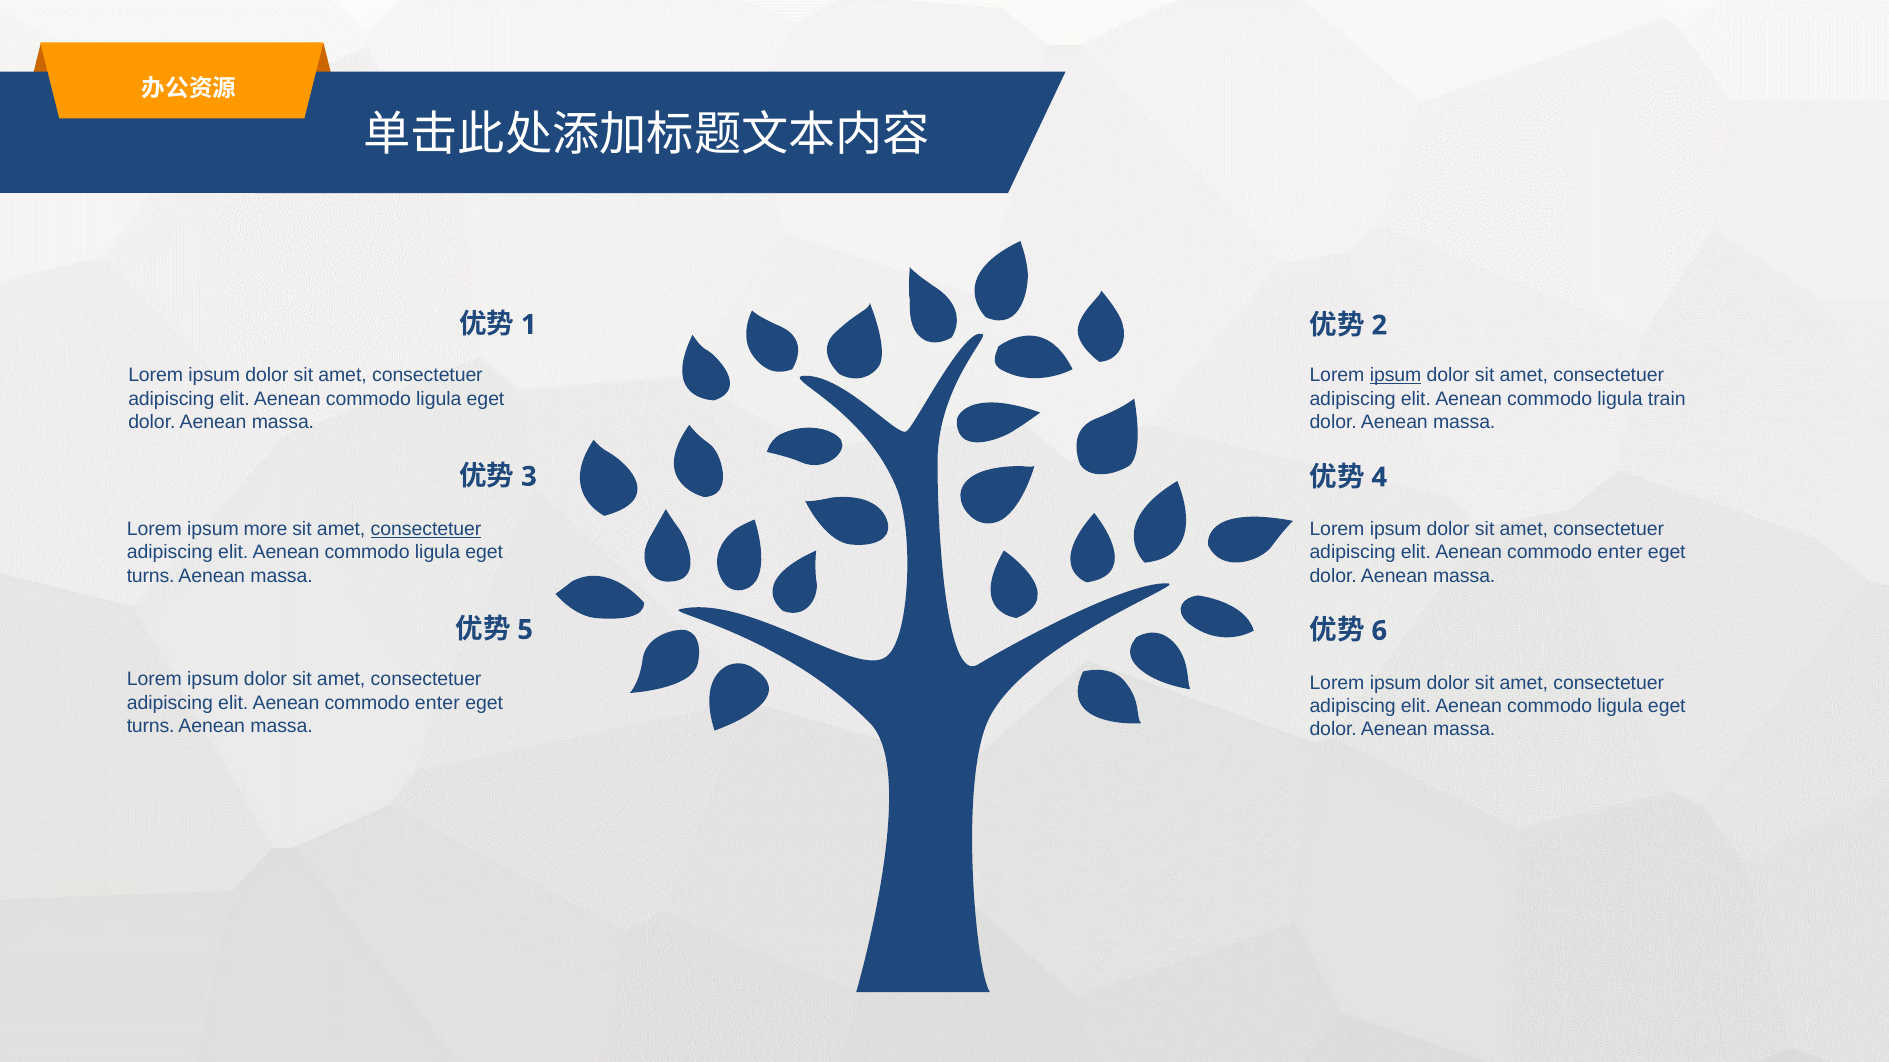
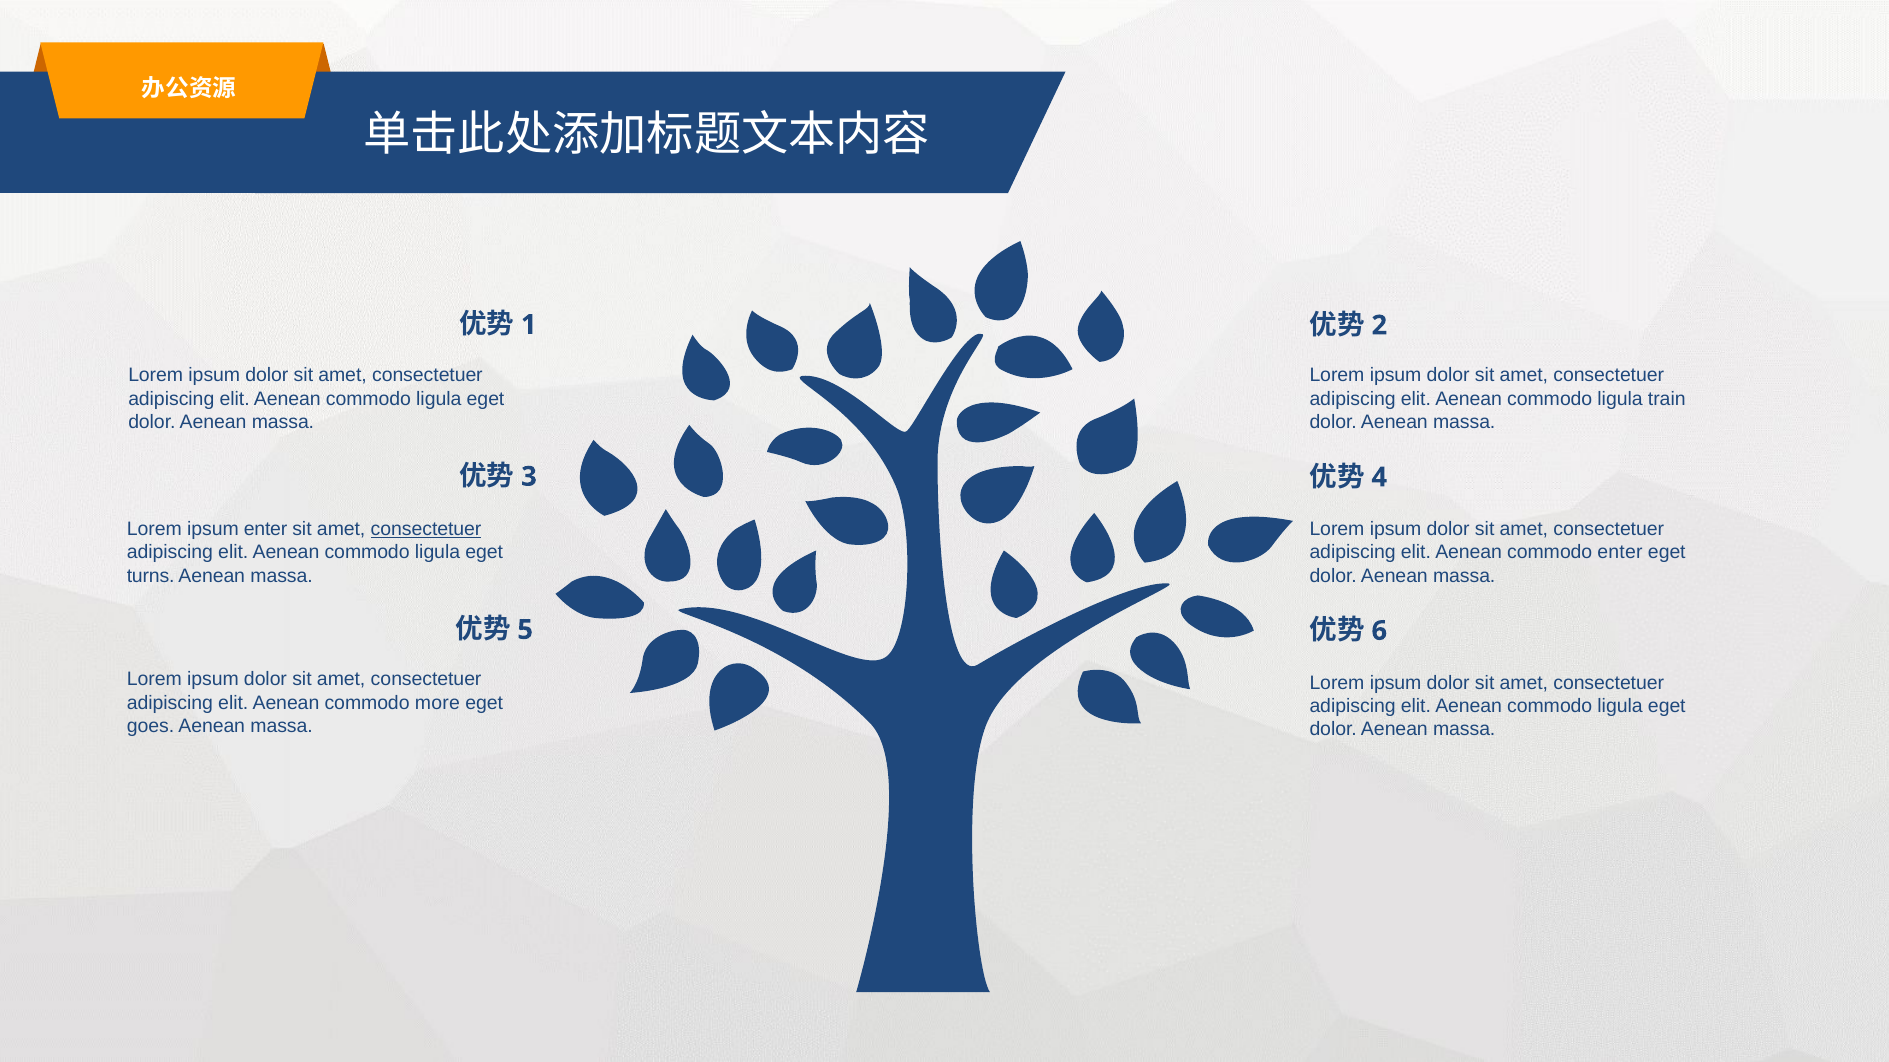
ipsum at (1396, 376) underline: present -> none
ipsum more: more -> enter
enter at (437, 703): enter -> more
turns at (151, 727): turns -> goes
